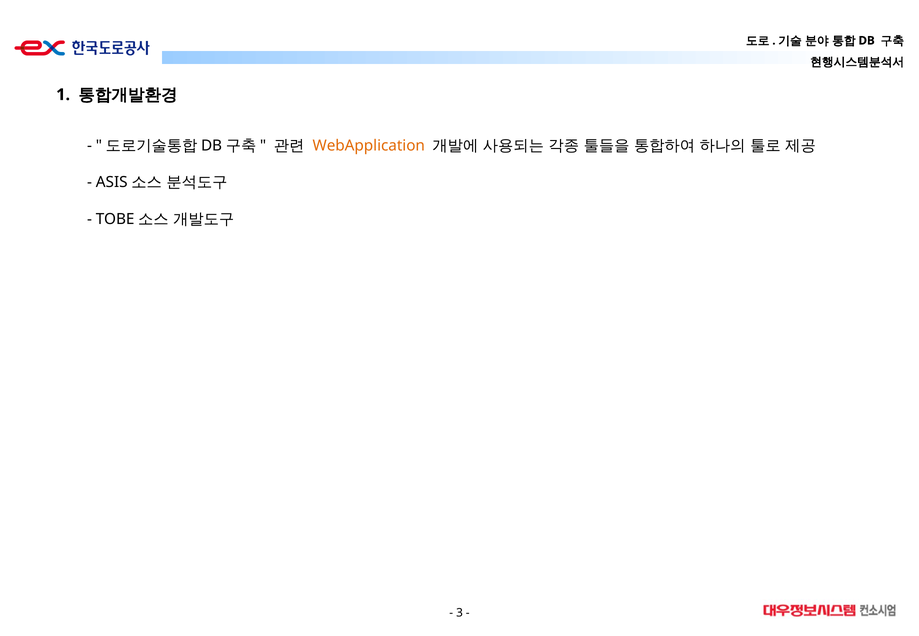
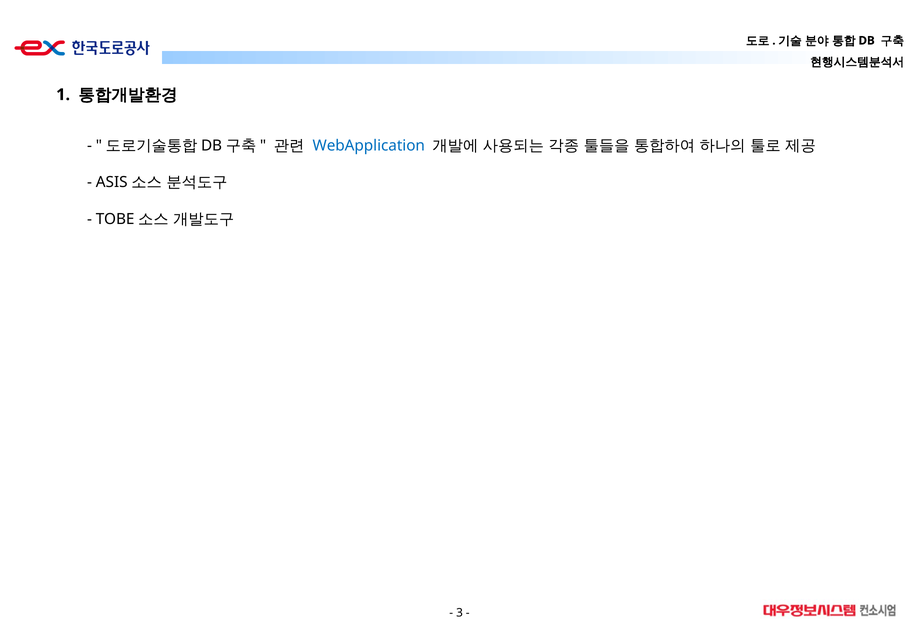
WebApplication colour: orange -> blue
